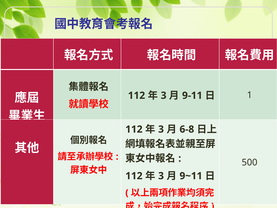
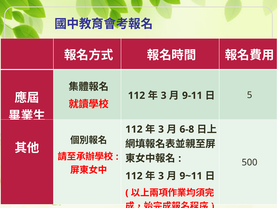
1: 1 -> 5
